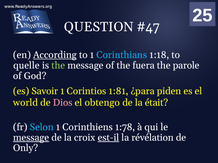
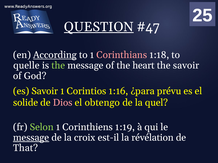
QUESTION underline: none -> present
Corinthians colour: light blue -> pink
fuera: fuera -> heart
the parole: parole -> savoir
1:81: 1:81 -> 1:16
piden: piden -> prévu
world: world -> solide
était: était -> quel
Selon colour: light blue -> light green
1:78: 1:78 -> 1:19
est-il underline: present -> none
Only: Only -> That
